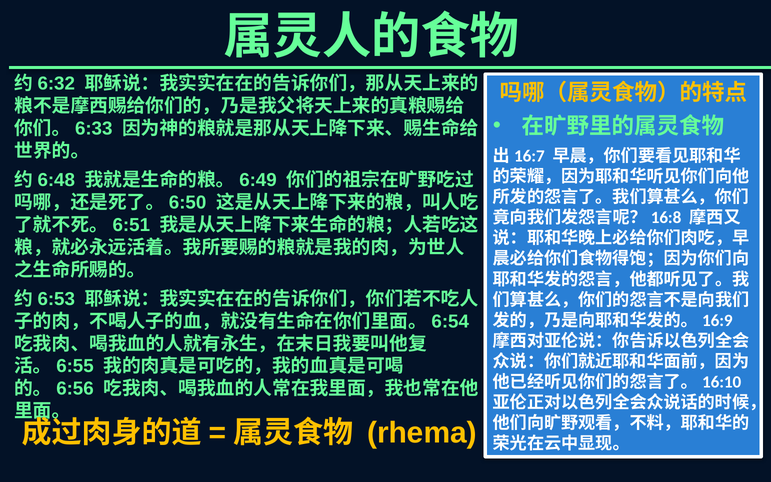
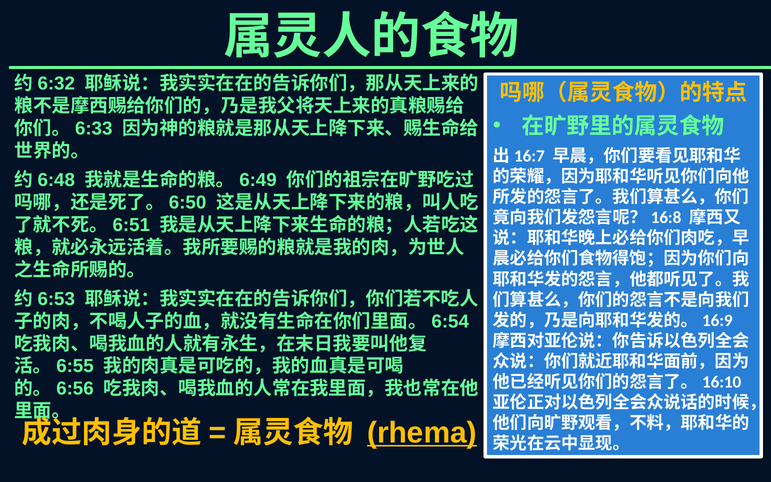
rhema underline: none -> present
